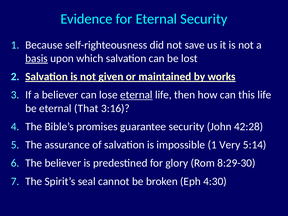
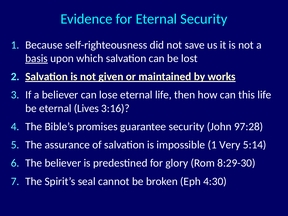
eternal at (136, 95) underline: present -> none
That: That -> Lives
42:28: 42:28 -> 97:28
